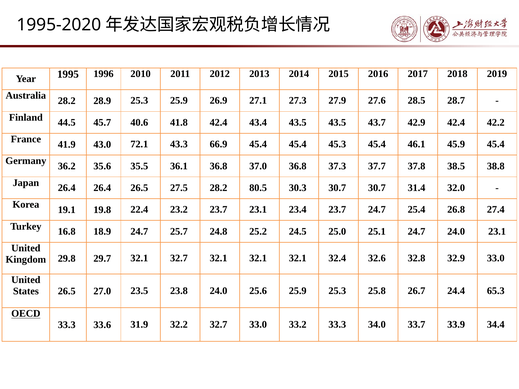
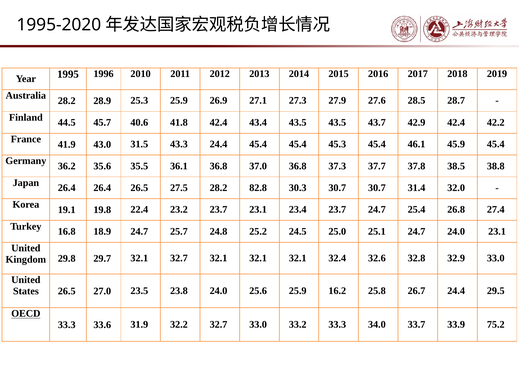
72.1: 72.1 -> 31.5
43.3 66.9: 66.9 -> 24.4
80.5: 80.5 -> 82.8
25.9 25.3: 25.3 -> 16.2
65.3: 65.3 -> 29.5
34.4: 34.4 -> 75.2
